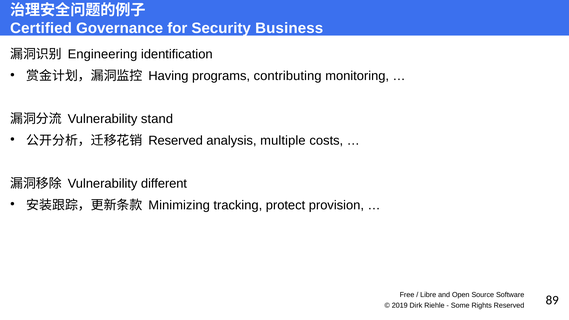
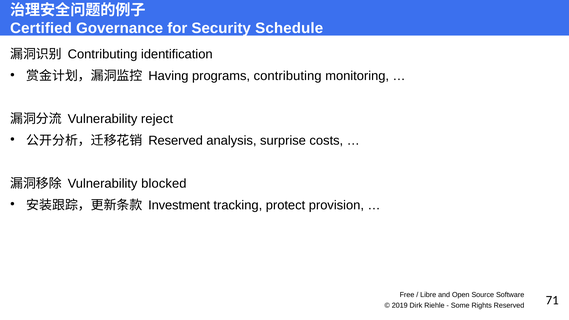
Business: Business -> Schedule
Engineering at (103, 54): Engineering -> Contributing
stand: stand -> reject
multiple: multiple -> surprise
different: different -> blocked
Minimizing: Minimizing -> Investment
89: 89 -> 71
